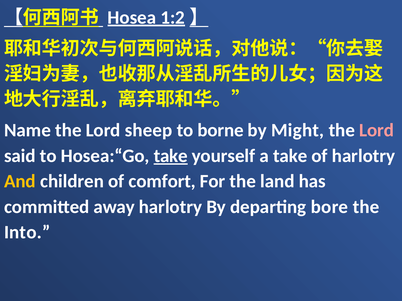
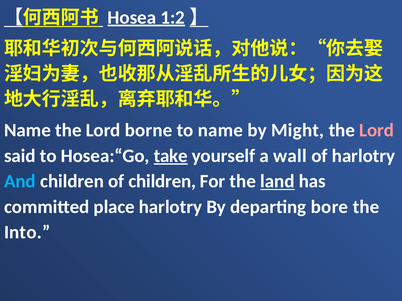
sheep: sheep -> borne
to borne: borne -> name
a take: take -> wall
And colour: yellow -> light blue
of comfort: comfort -> children
land underline: none -> present
away: away -> place
